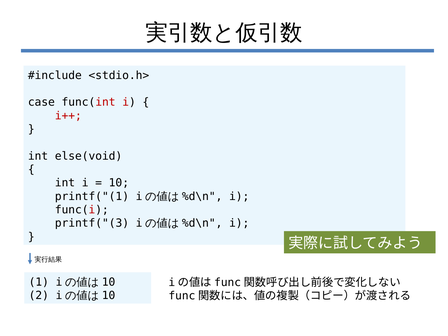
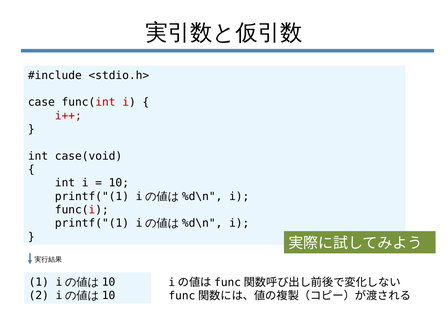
else(void: else(void -> case(void
printf("(3 at (92, 223): printf("(3 -> printf("(1
